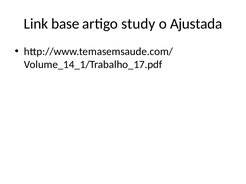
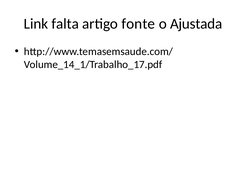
base: base -> falta
study: study -> fonte
